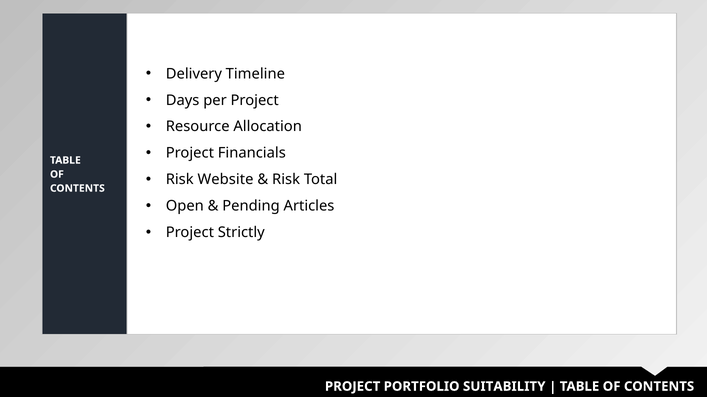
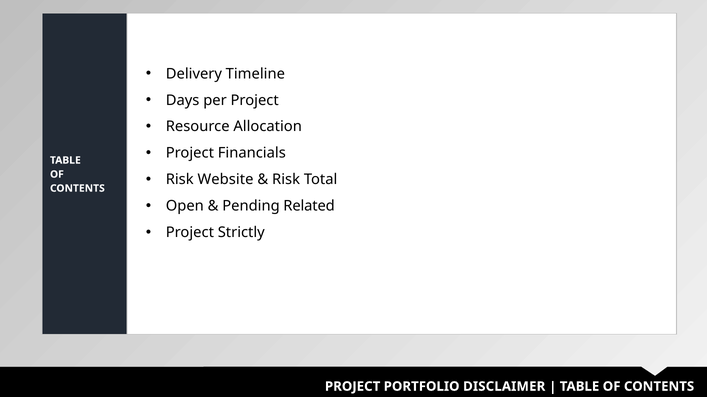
Articles: Articles -> Related
SUITABILITY: SUITABILITY -> DISCLAIMER
